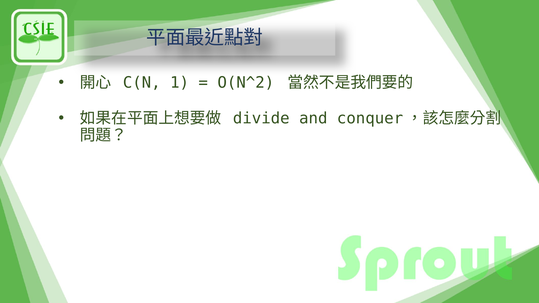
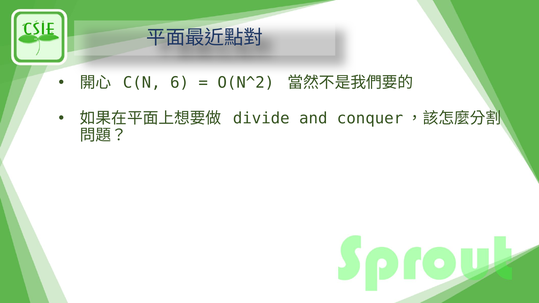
1: 1 -> 6
